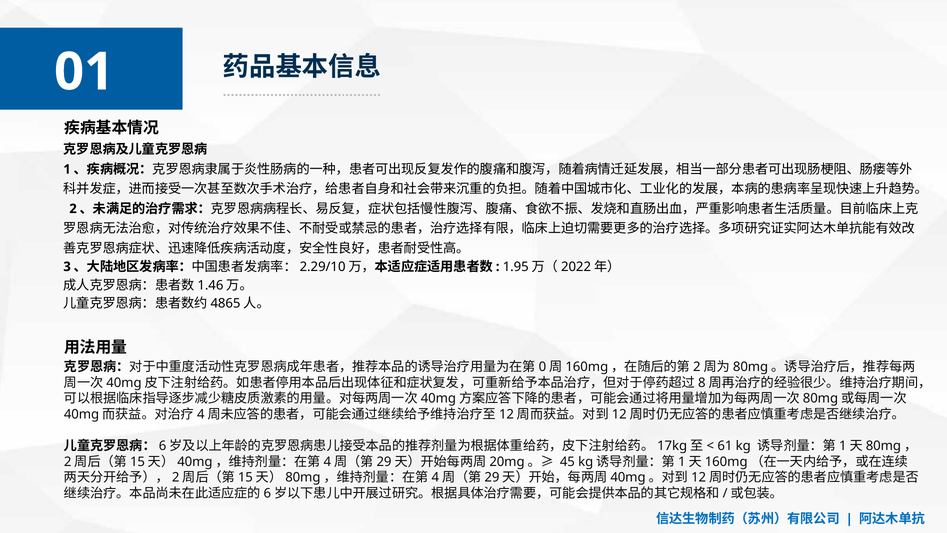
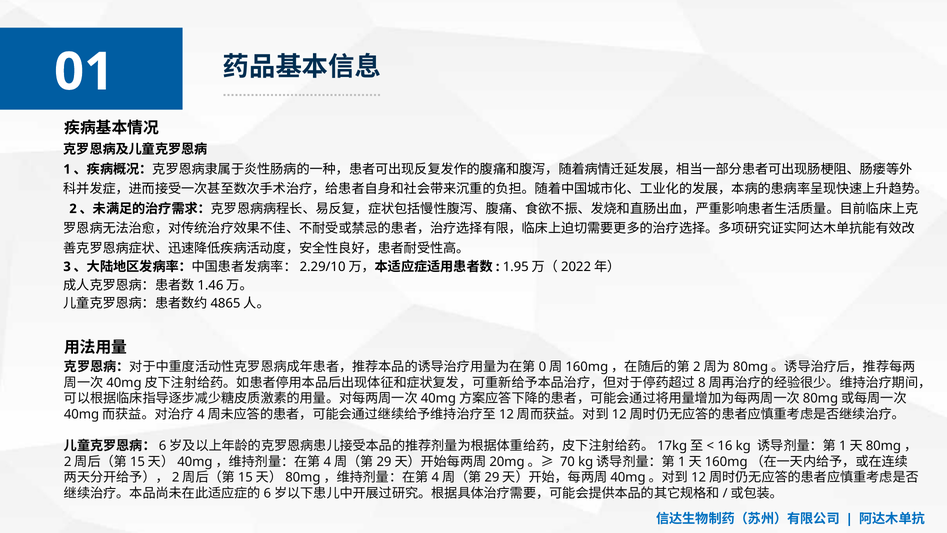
61: 61 -> 16
45: 45 -> 70
